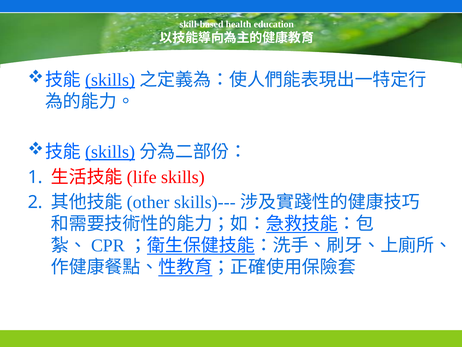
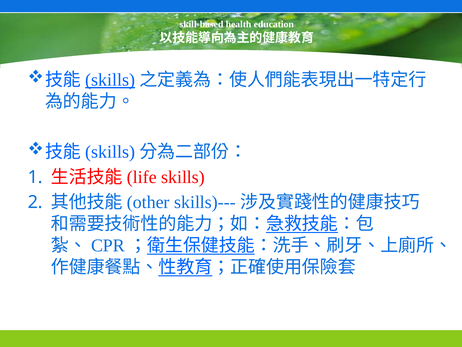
skills at (110, 152) underline: present -> none
